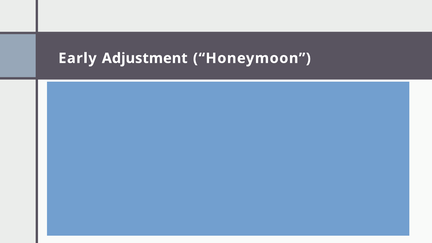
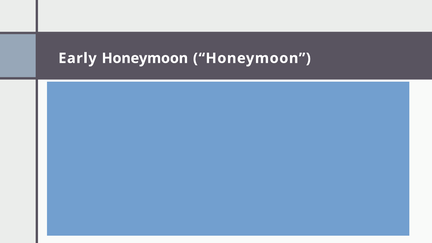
Early Adjustment: Adjustment -> Honeymoon
